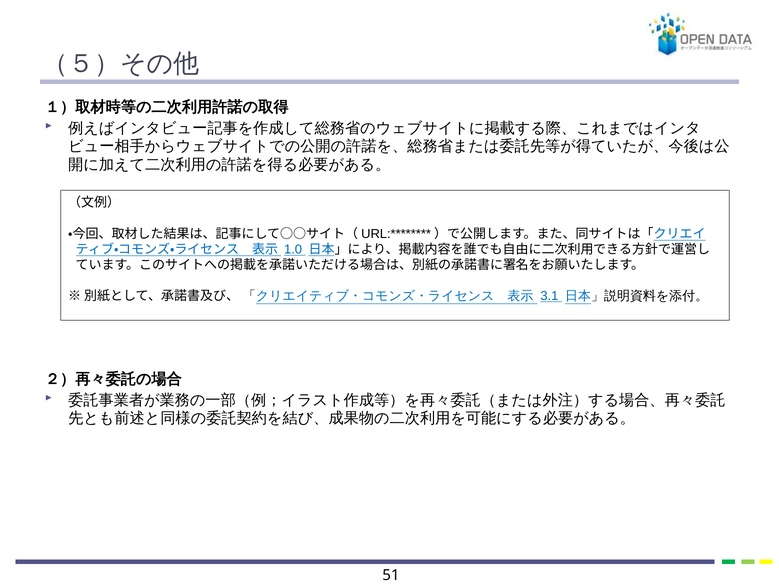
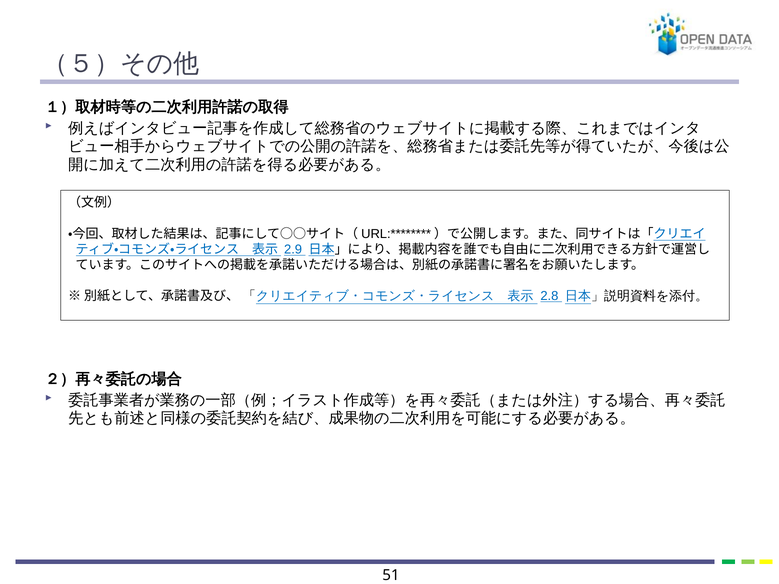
1.0: 1.0 -> 2.9
3.1: 3.1 -> 2.8
